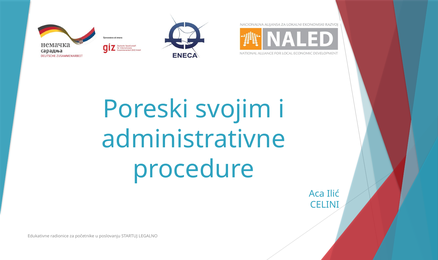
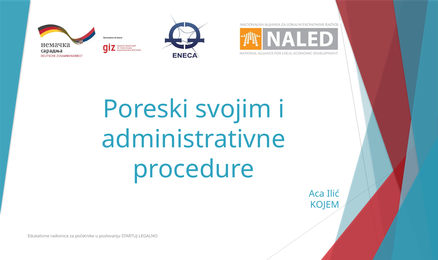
CELINI: CELINI -> KOJEM
